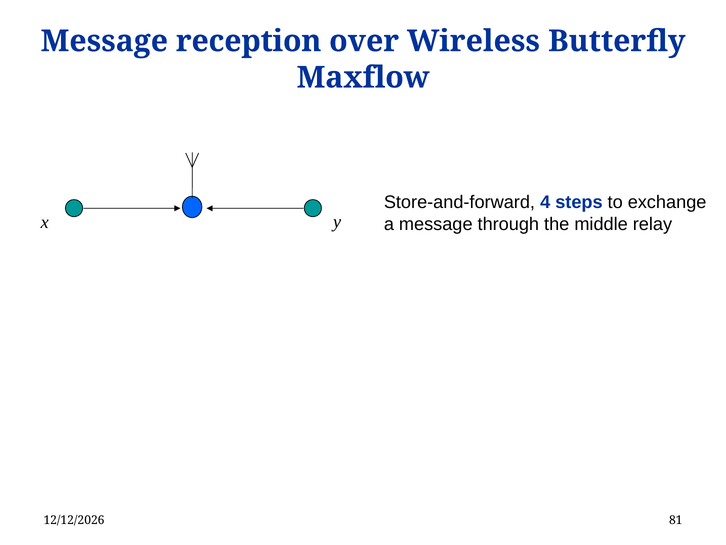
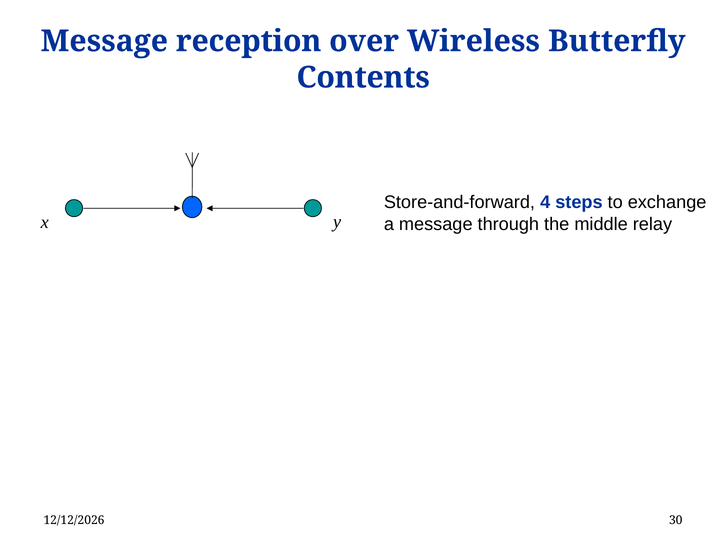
Maxflow: Maxflow -> Contents
81: 81 -> 30
